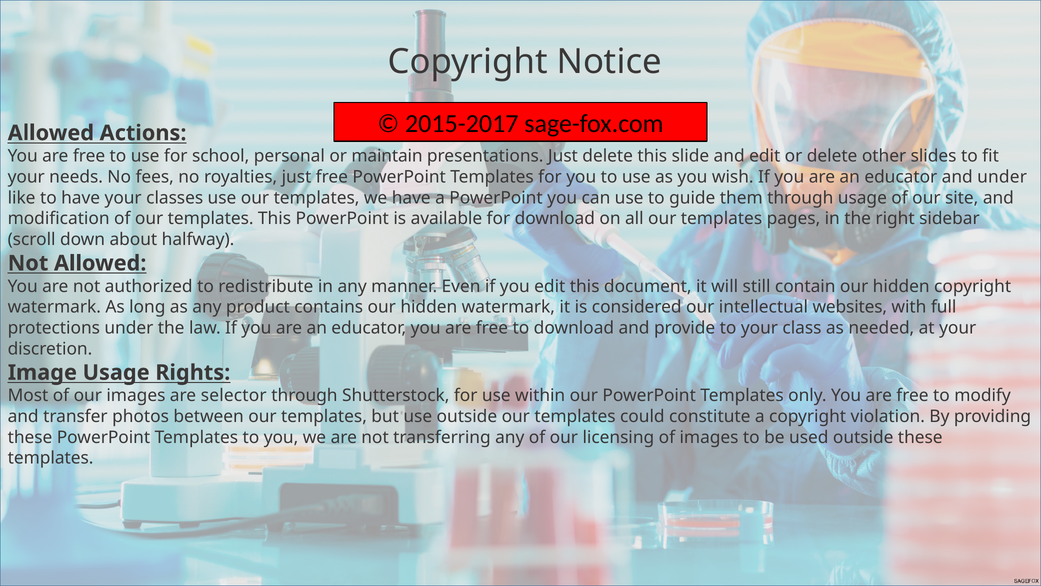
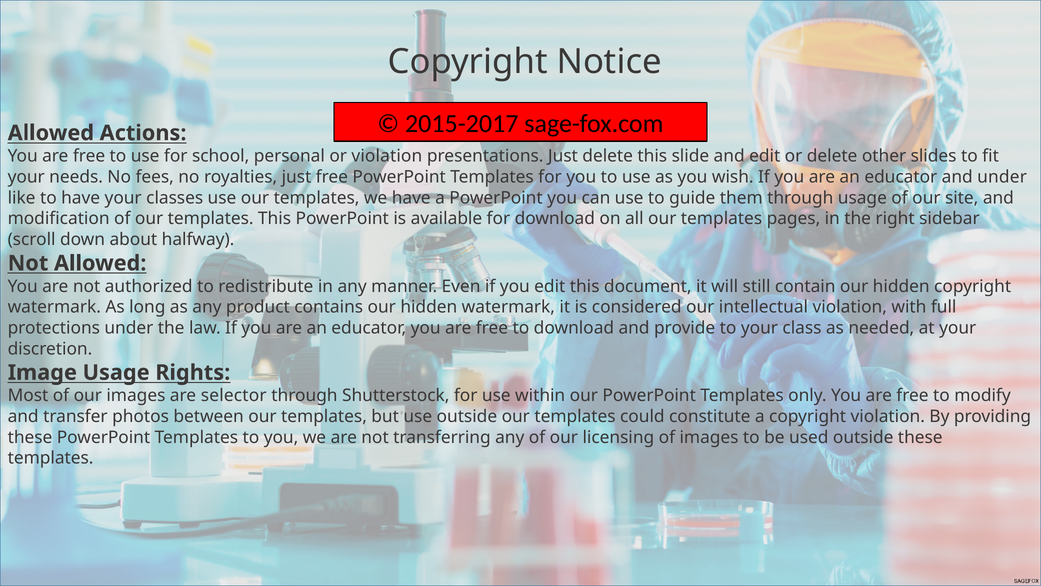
or maintain: maintain -> violation
intellectual websites: websites -> violation
